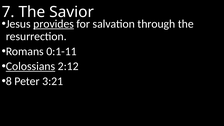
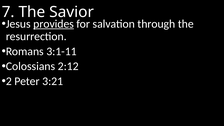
0:1-11: 0:1-11 -> 3:1-11
Colossians underline: present -> none
8: 8 -> 2
